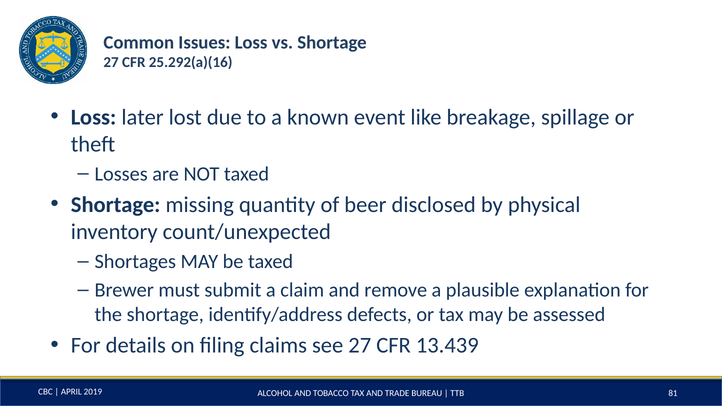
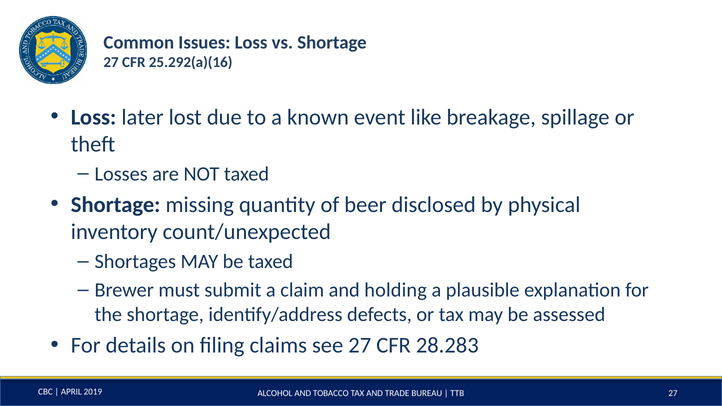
remove: remove -> holding
13.439: 13.439 -> 28.283
TTB 81: 81 -> 27
